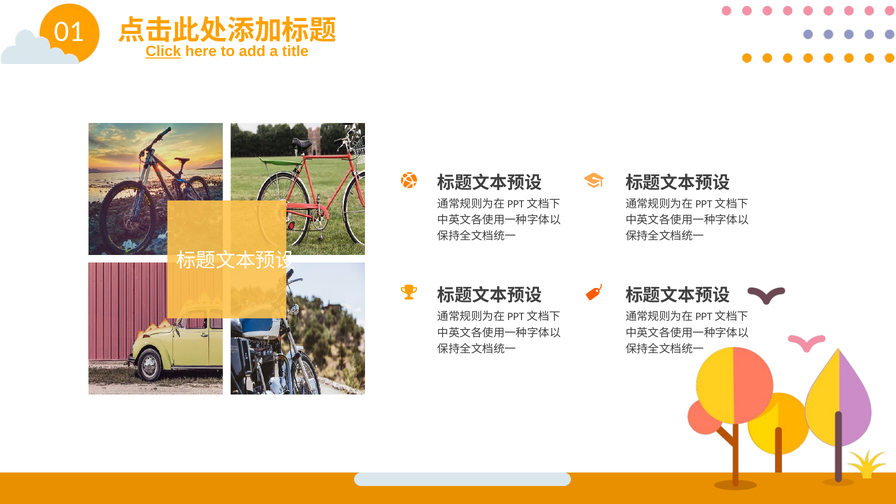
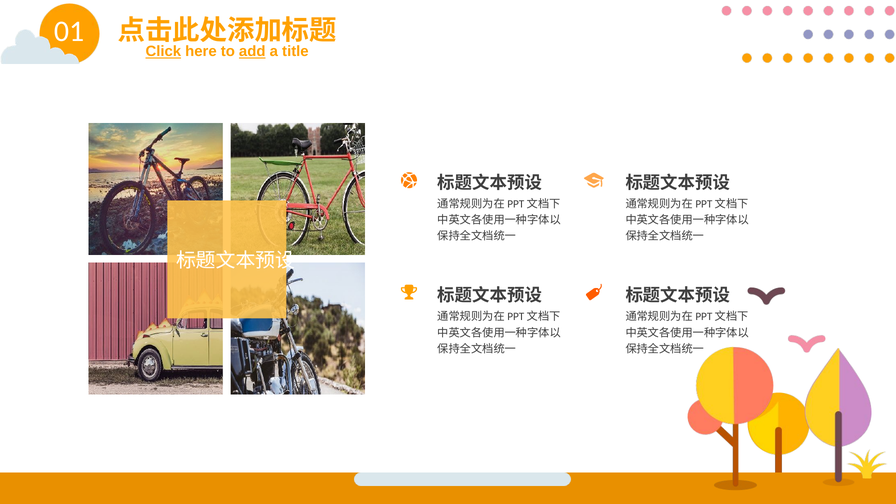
add underline: none -> present
